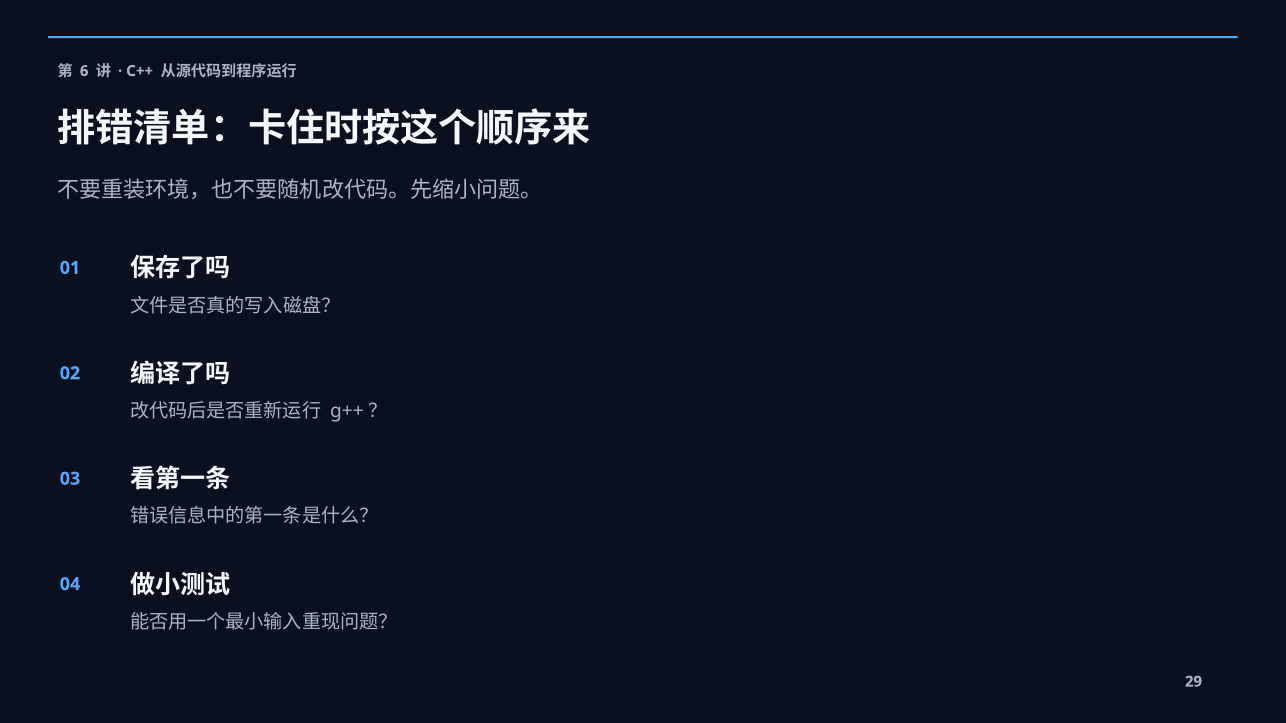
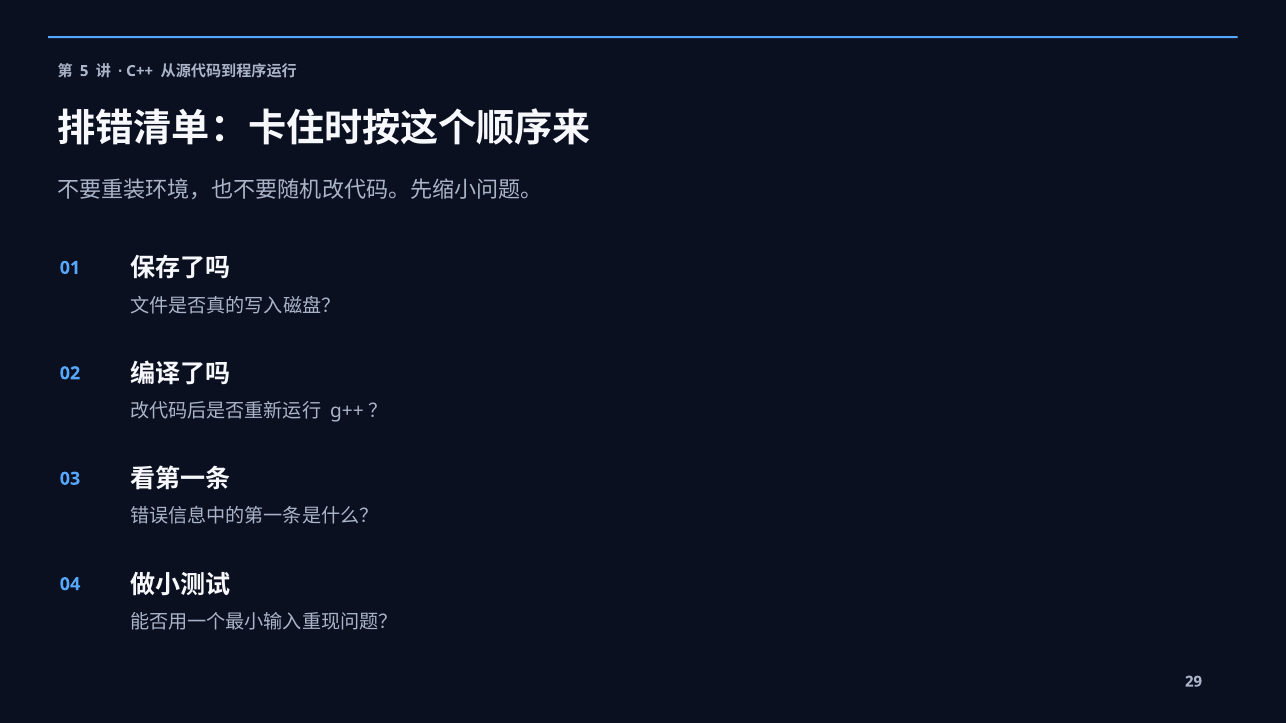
6: 6 -> 5
